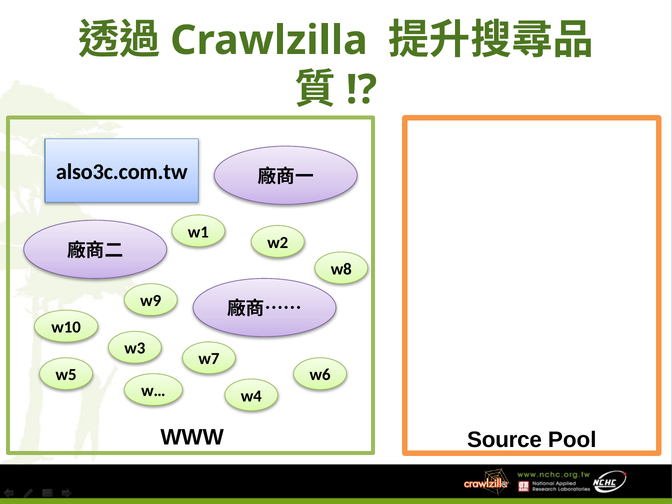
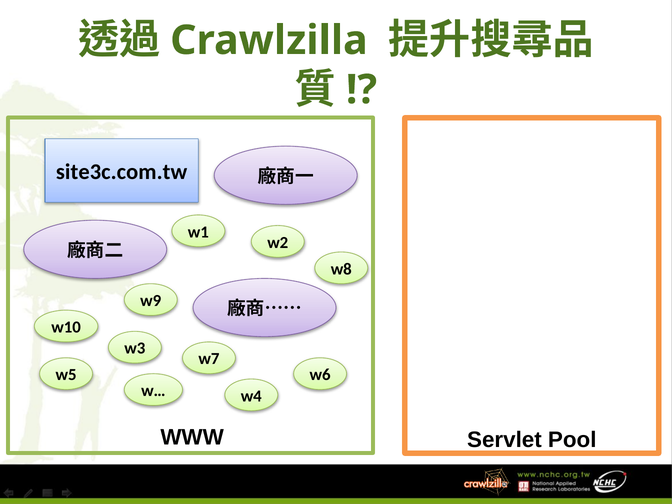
also3c.com.tw: also3c.com.tw -> site3c.com.tw
Source: Source -> Servlet
